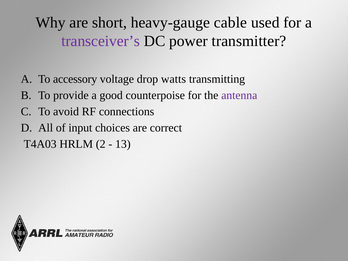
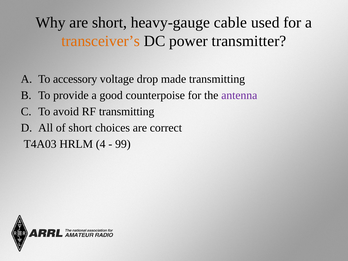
transceiver’s colour: purple -> orange
watts: watts -> made
RF connections: connections -> transmitting
of input: input -> short
2: 2 -> 4
13: 13 -> 99
